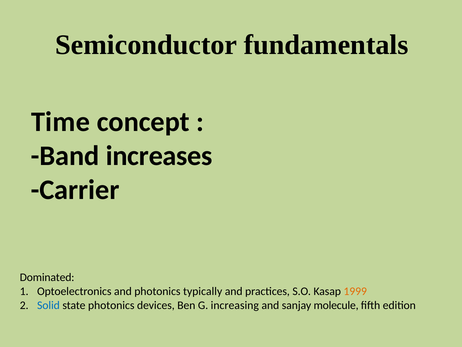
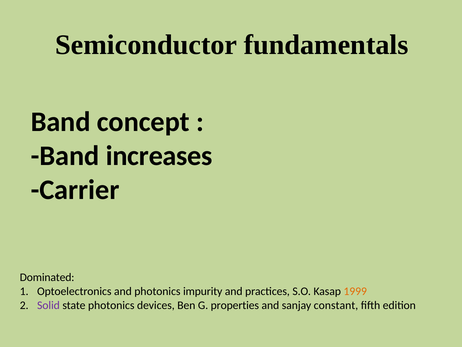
Time at (60, 122): Time -> Band
typically: typically -> impurity
Solid colour: blue -> purple
increasing: increasing -> properties
molecule: molecule -> constant
